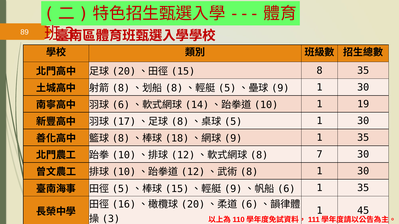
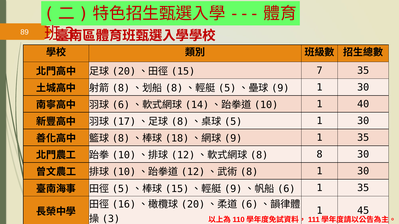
8 at (320, 71): 8 -> 7
19: 19 -> 40
7 at (320, 155): 7 -> 8
